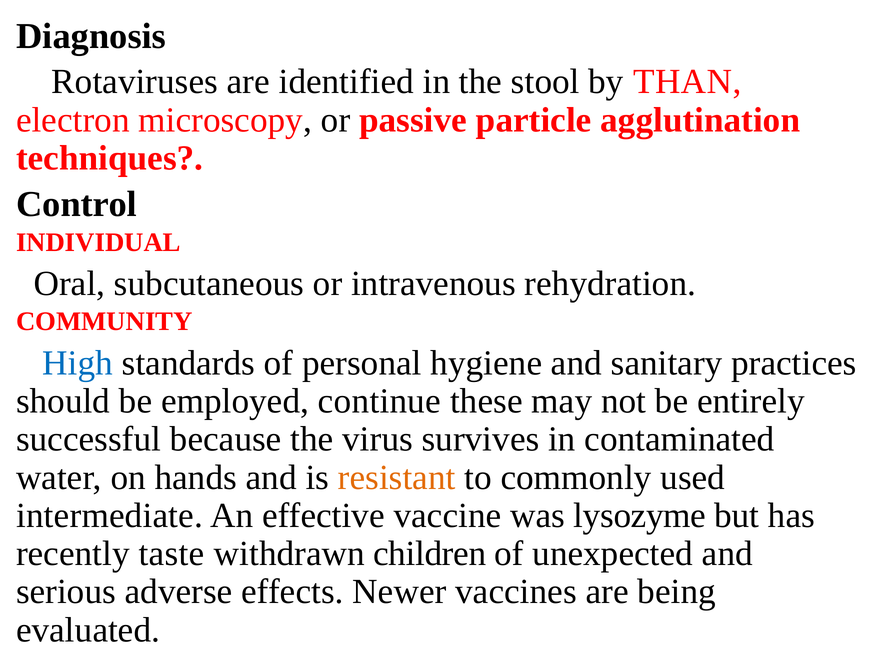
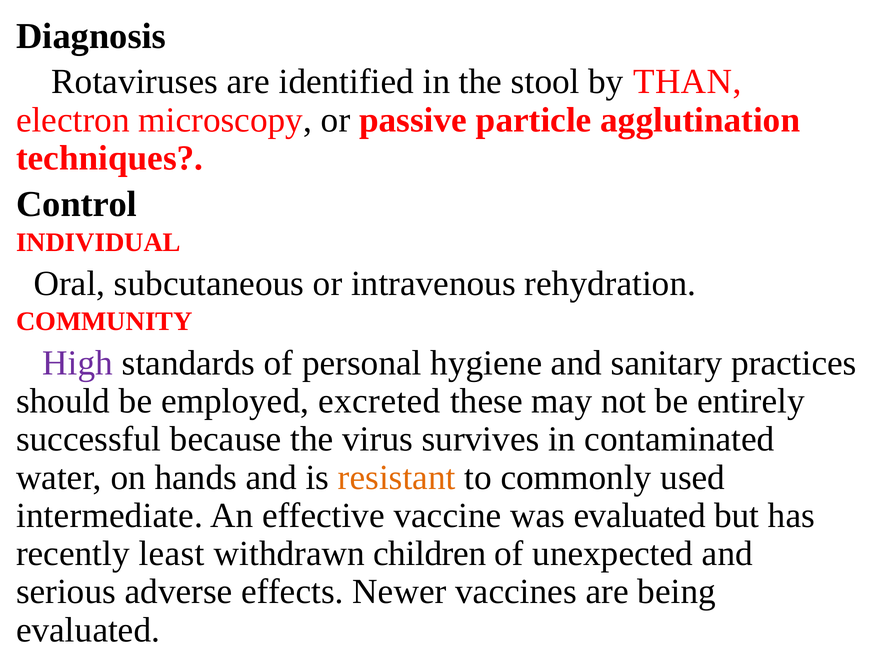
High colour: blue -> purple
continue: continue -> excreted
was lysozyme: lysozyme -> evaluated
taste: taste -> least
